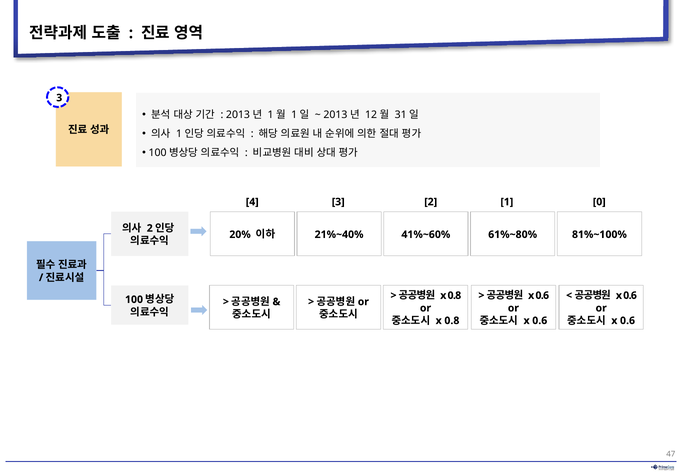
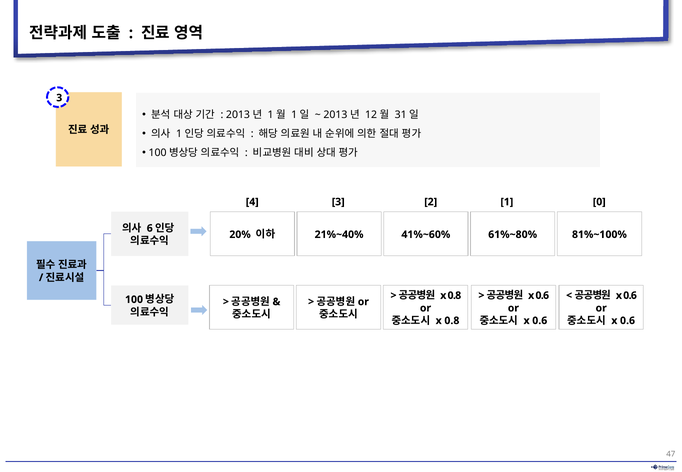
2 at (150, 228): 2 -> 6
